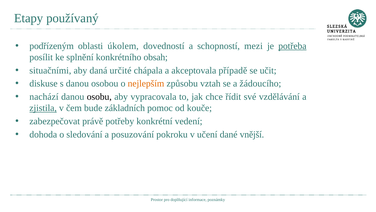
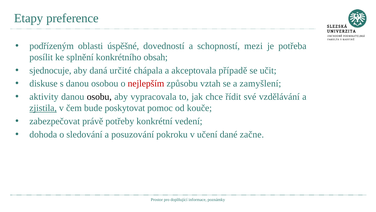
používaný: používaný -> preference
úkolem: úkolem -> úspěšné
potřeba underline: present -> none
situačními: situačními -> sjednocuje
nejlepším colour: orange -> red
žádoucího: žádoucího -> zamyšlení
nachází: nachází -> aktivity
základních: základních -> poskytovat
vnější: vnější -> začne
